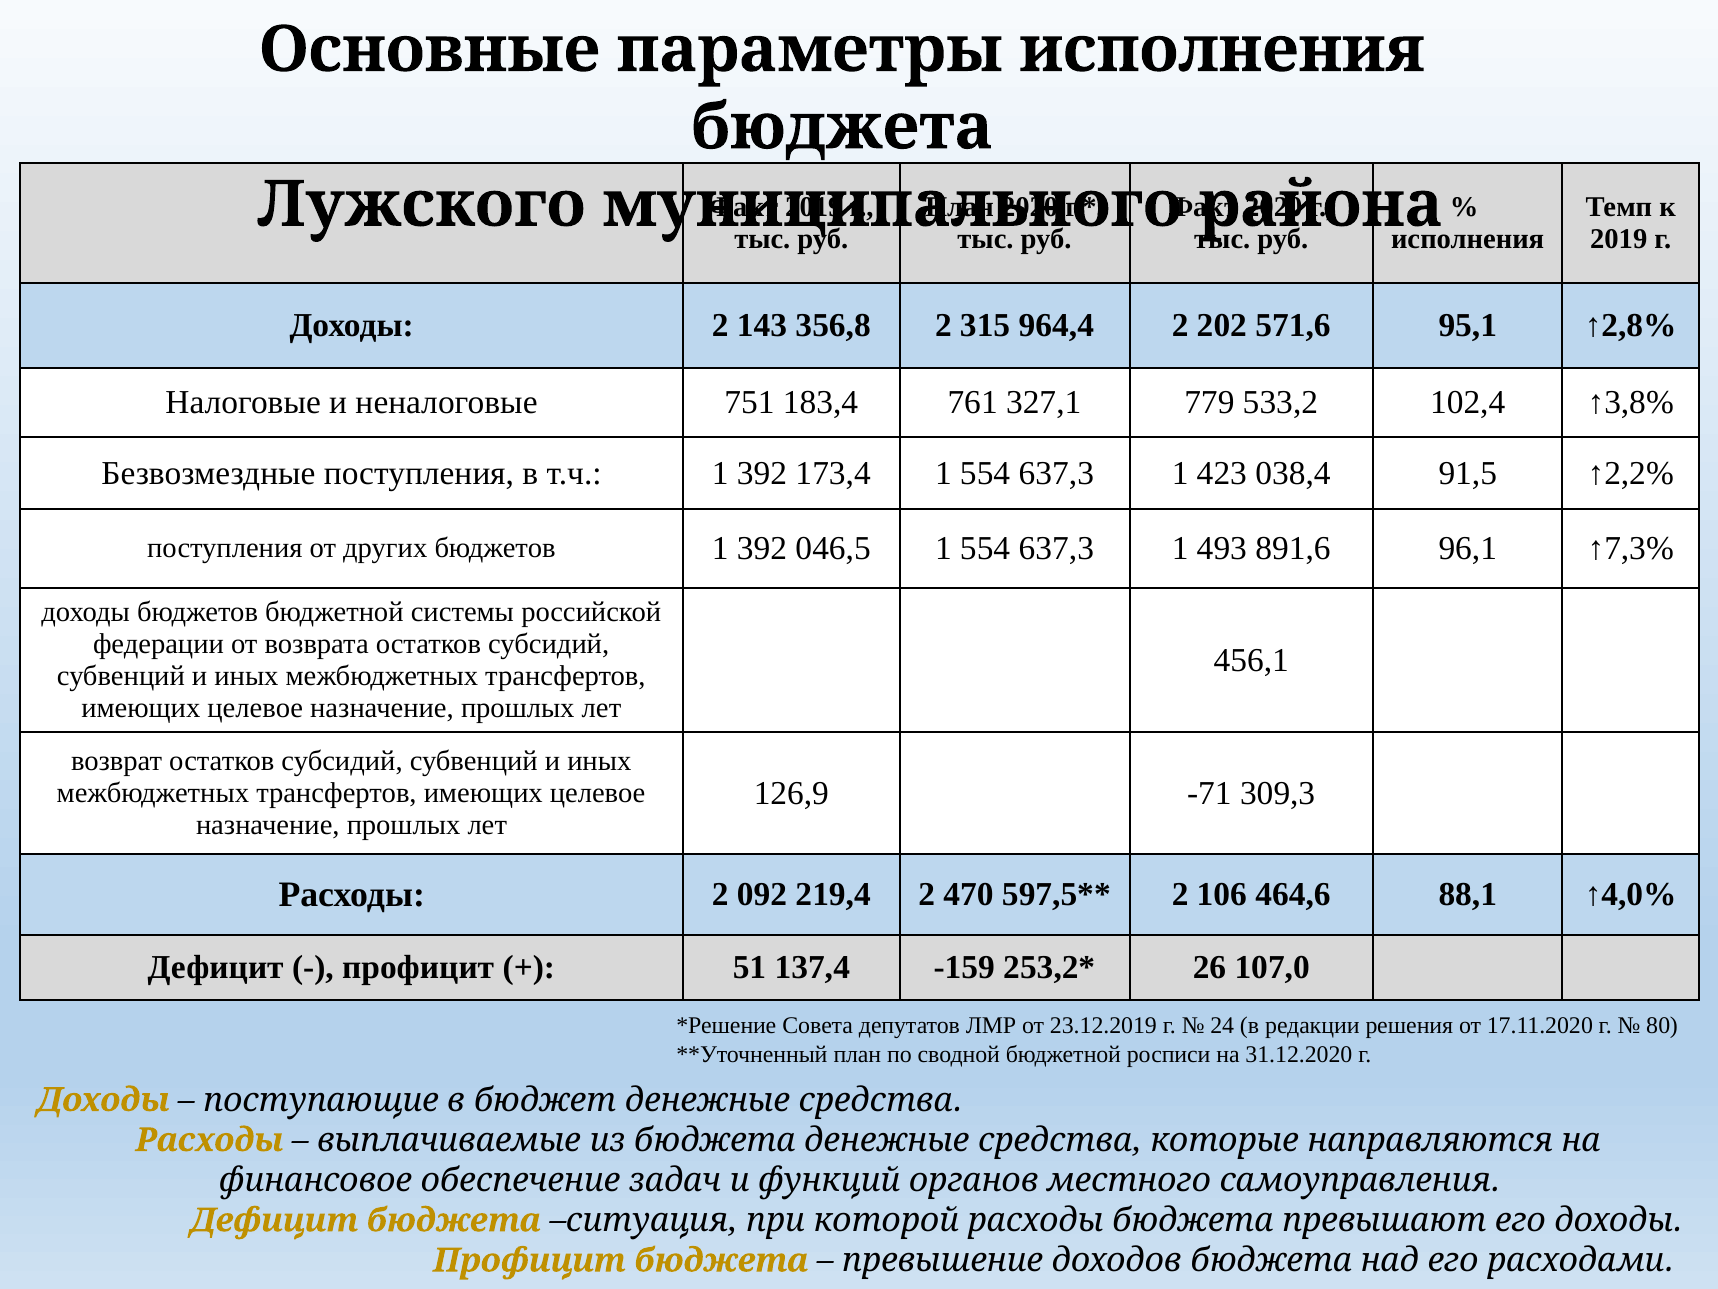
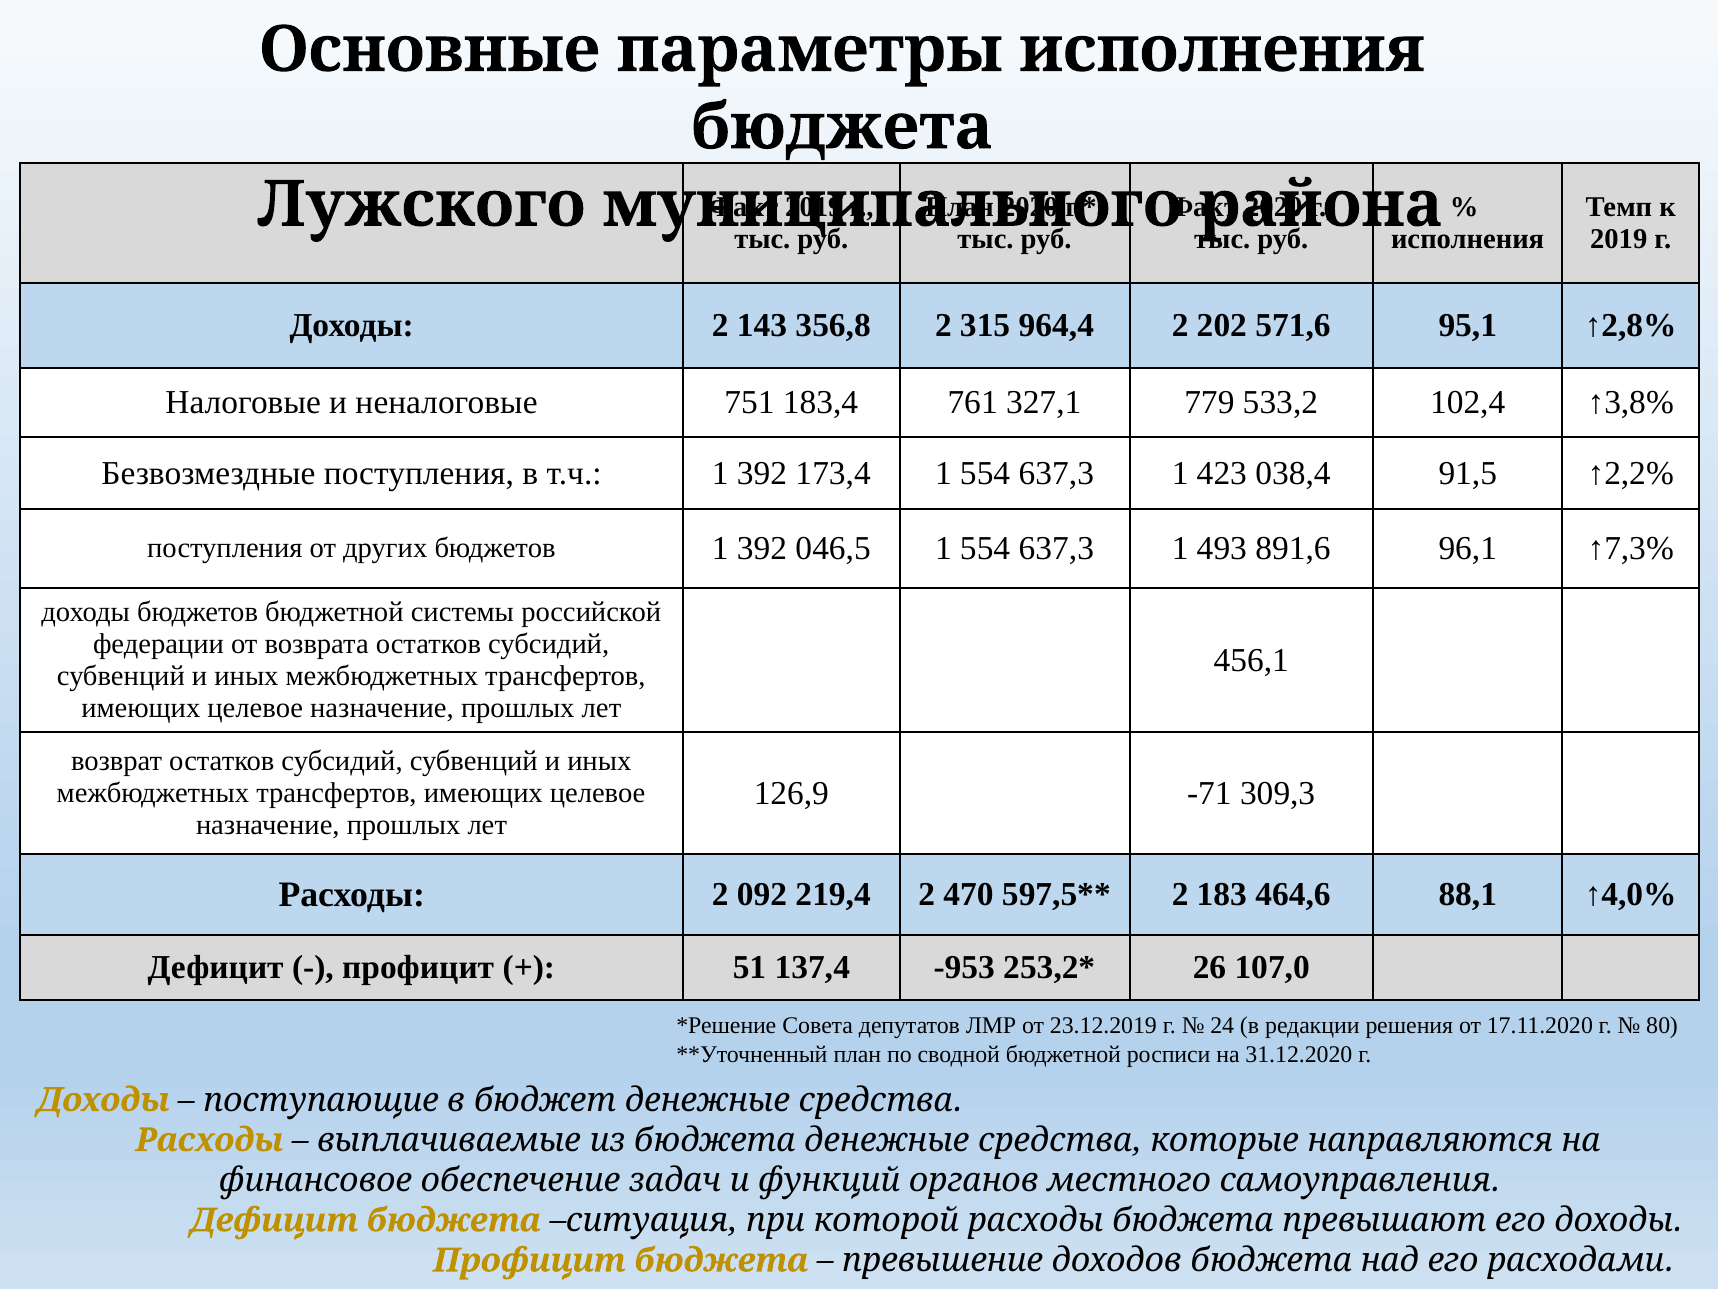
106: 106 -> 183
-159: -159 -> -953
